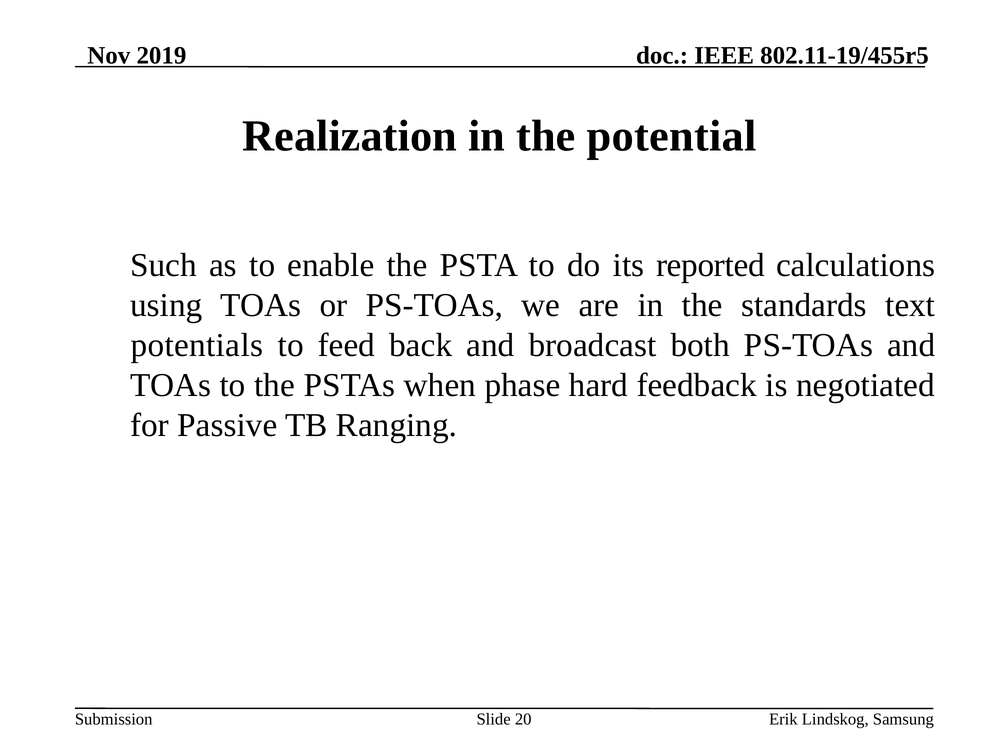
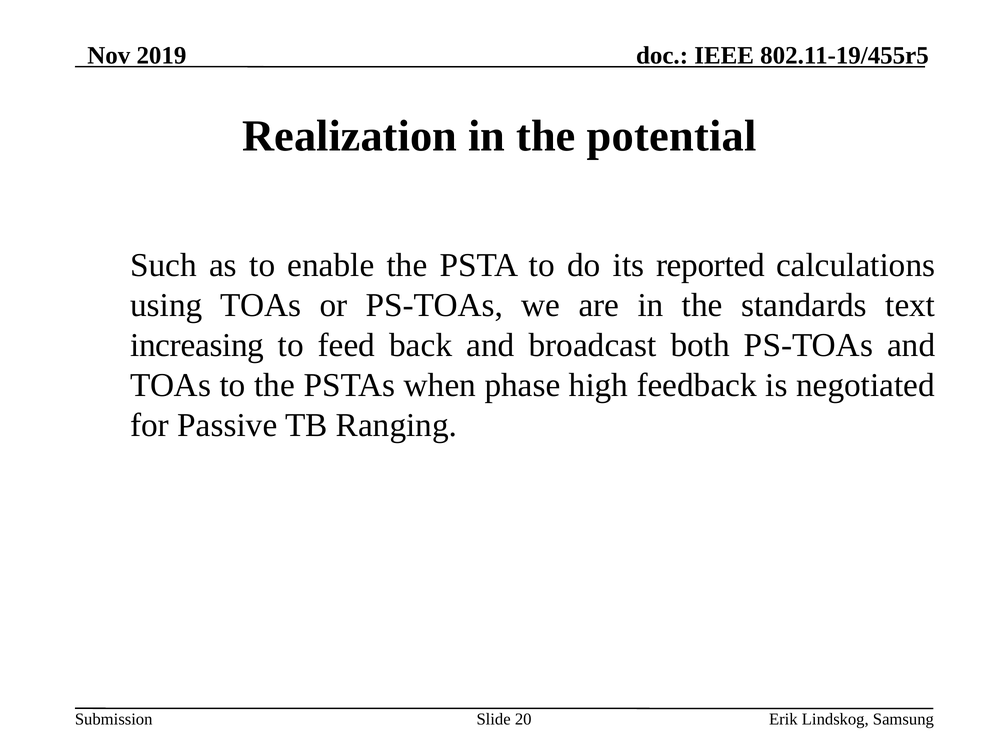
potentials: potentials -> increasing
hard: hard -> high
